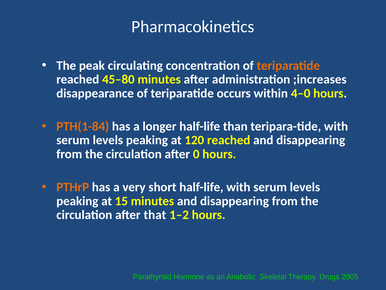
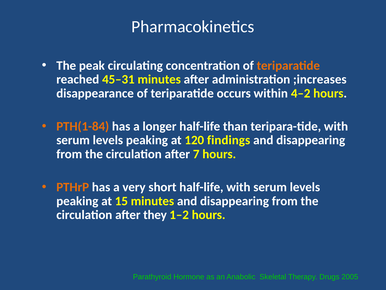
45–80: 45–80 -> 45–31
4–0: 4–0 -> 4–2
120 reached: reached -> findings
0: 0 -> 7
that: that -> they
